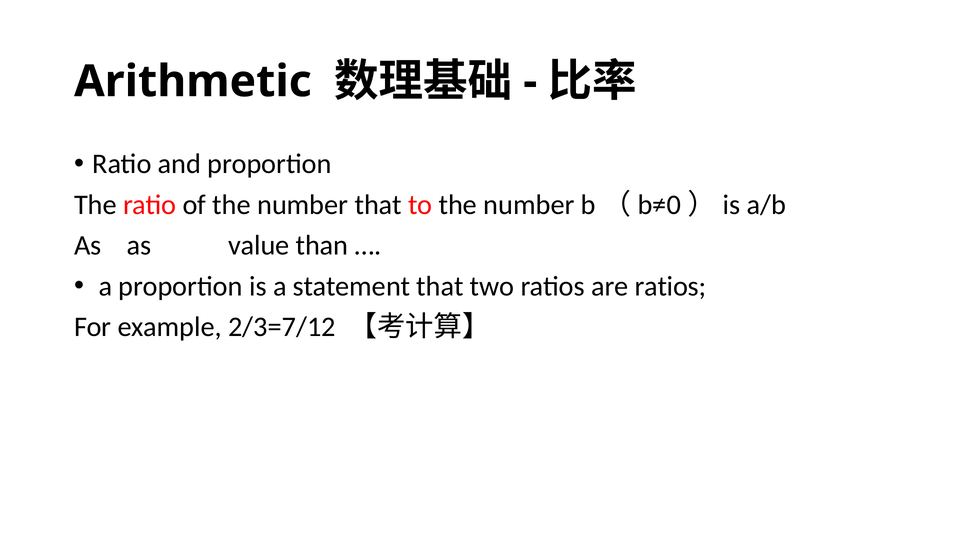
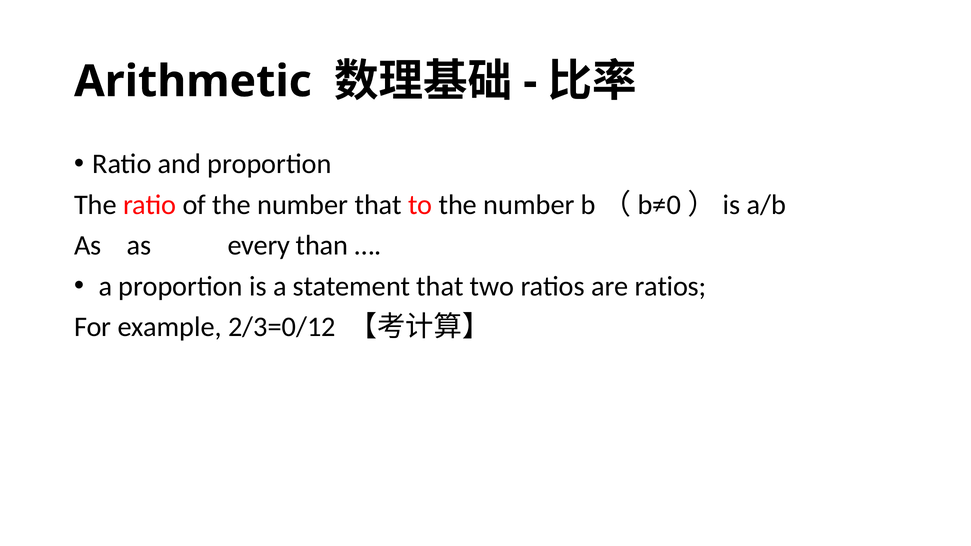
value: value -> every
2/3=7/12: 2/3=7/12 -> 2/3=0/12
